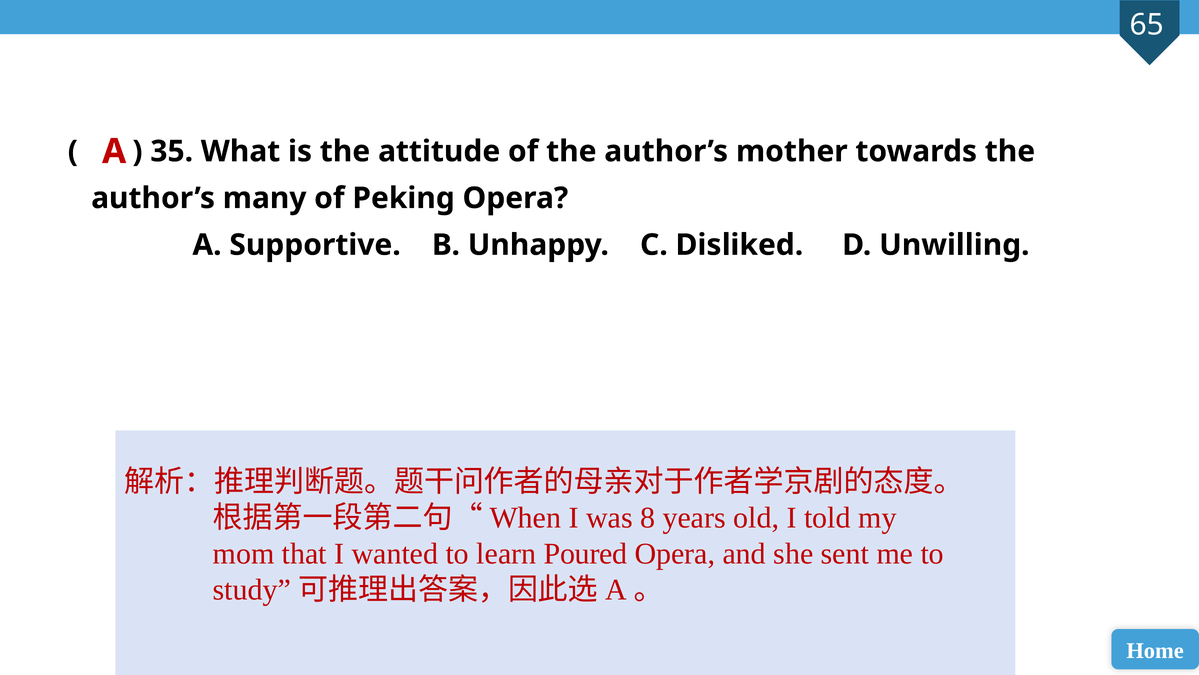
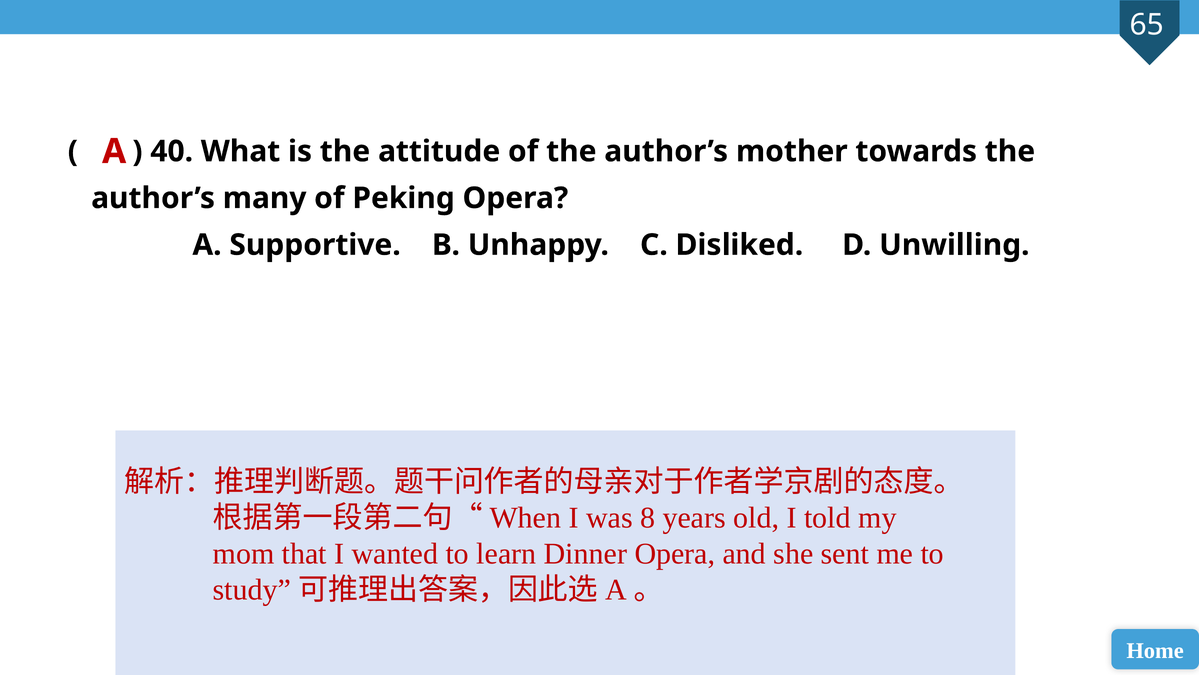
35: 35 -> 40
Poured: Poured -> Dinner
